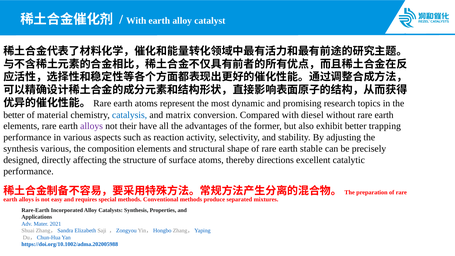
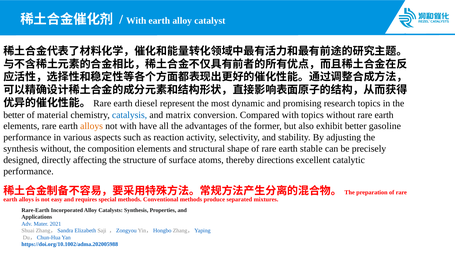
earth atoms: atoms -> diesel
with diesel: diesel -> topics
alloys at (92, 126) colour: purple -> orange
not their: their -> with
trapping: trapping -> gasoline
synthesis various: various -> without
